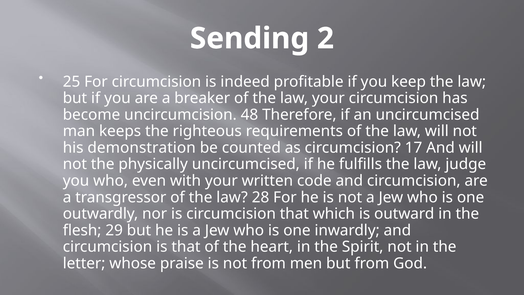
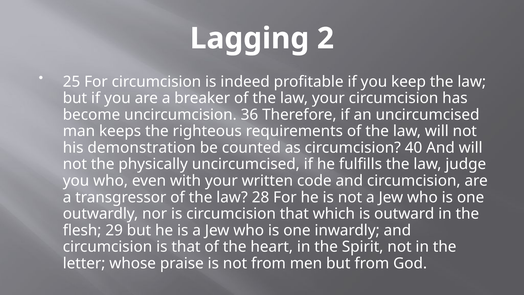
Sending: Sending -> Lagging
48: 48 -> 36
17: 17 -> 40
